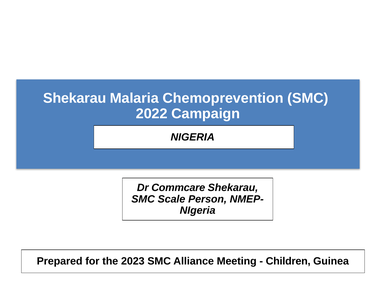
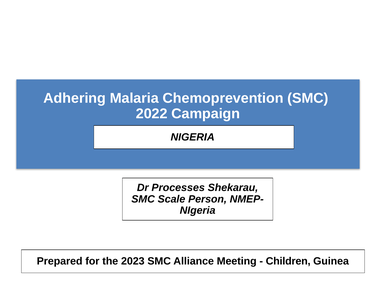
Shekarau at (75, 98): Shekarau -> Adhering
Commcare: Commcare -> Processes
